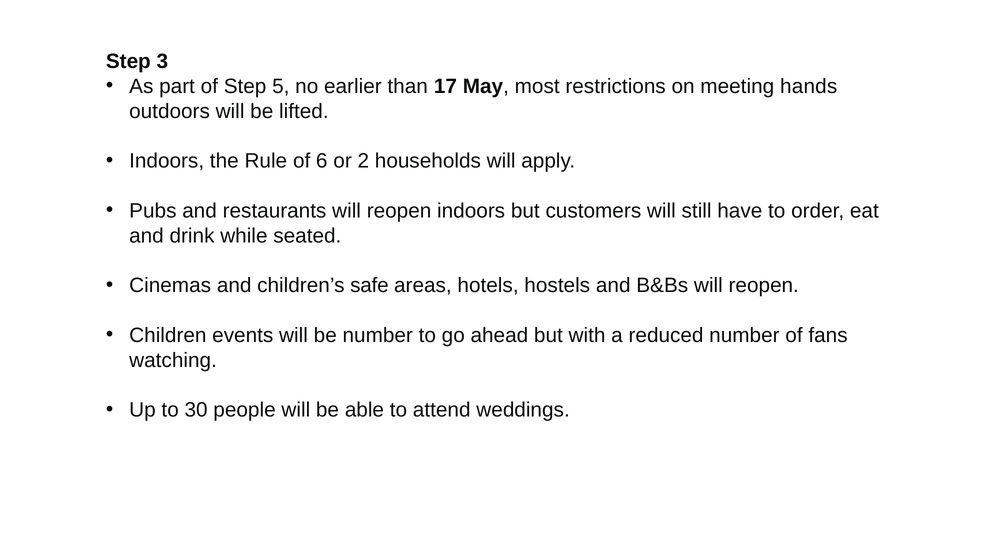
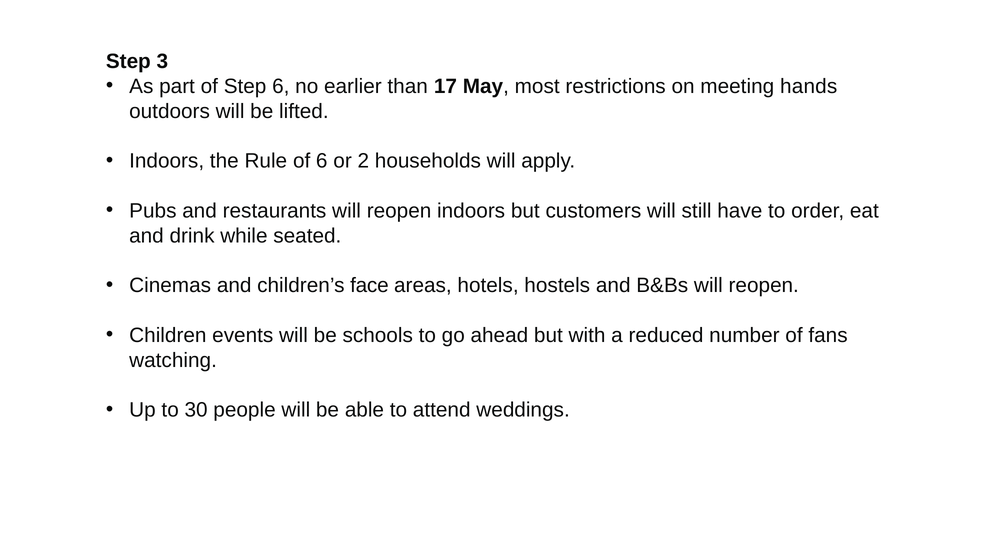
Step 5: 5 -> 6
safe: safe -> face
be number: number -> schools
